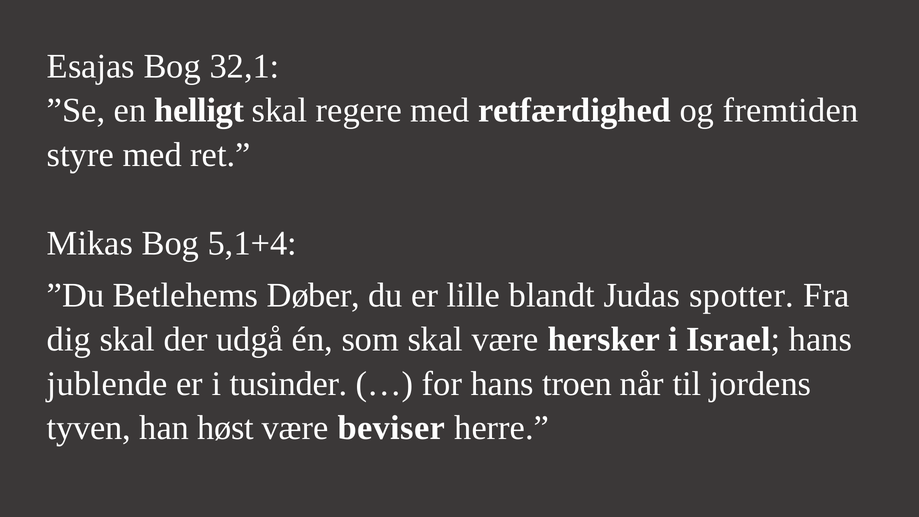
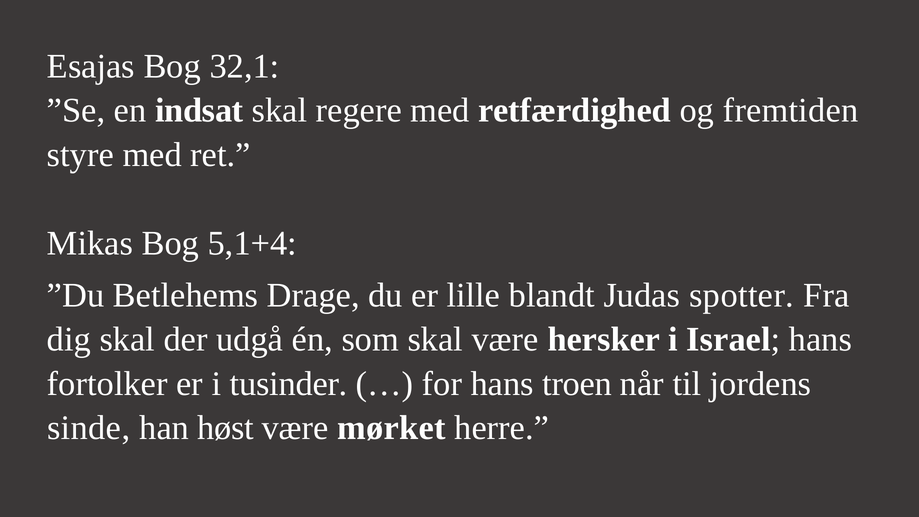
helligt: helligt -> indsat
Døber: Døber -> Drage
jublende: jublende -> fortolker
tyven: tyven -> sinde
beviser: beviser -> mørket
